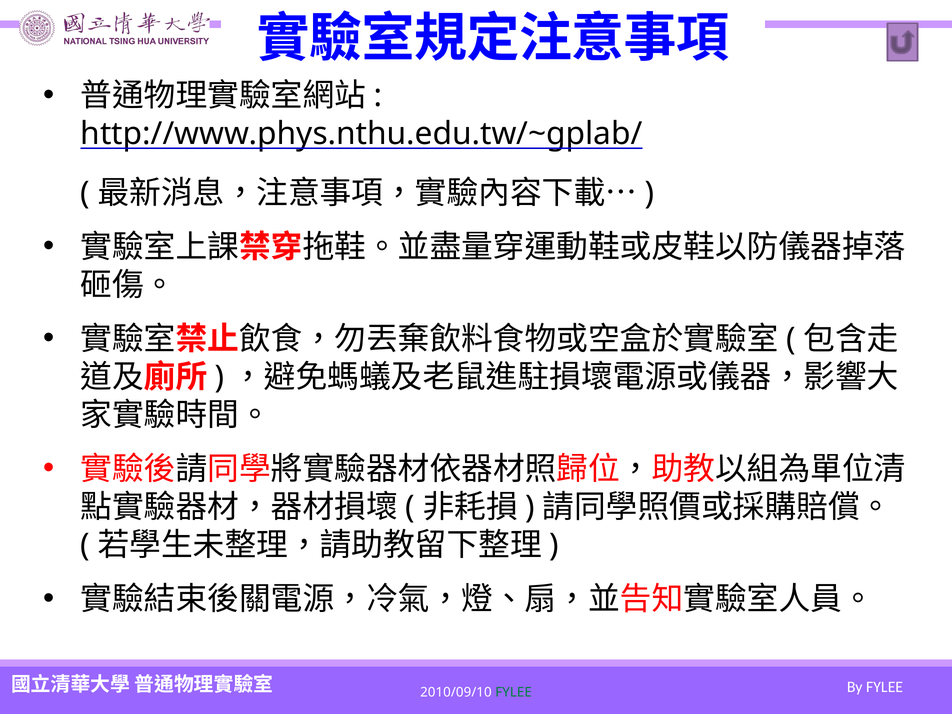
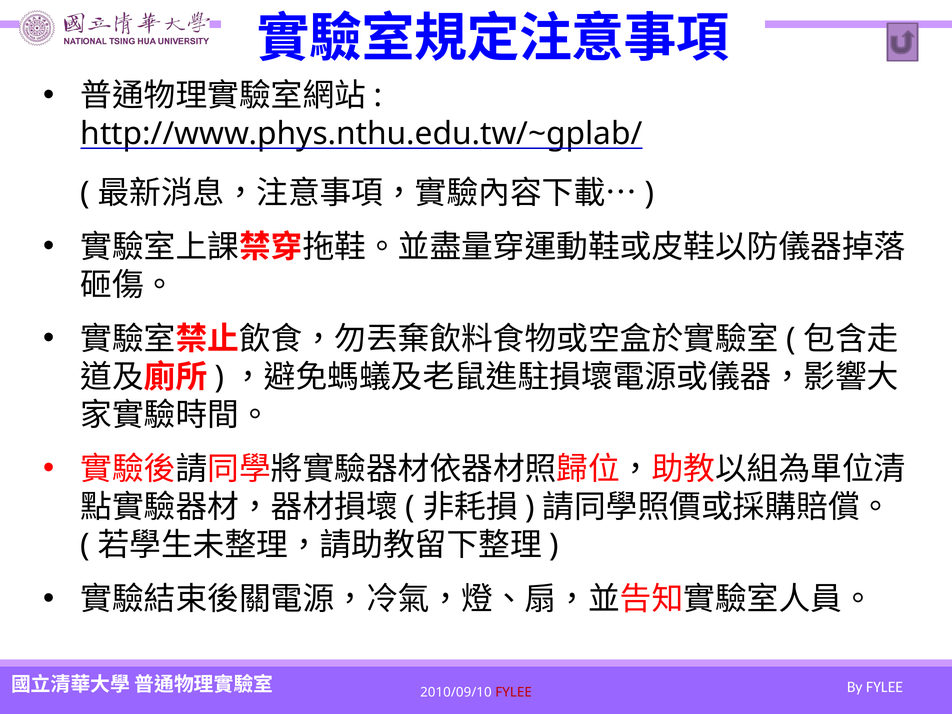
FYLEE at (514, 692) colour: green -> red
